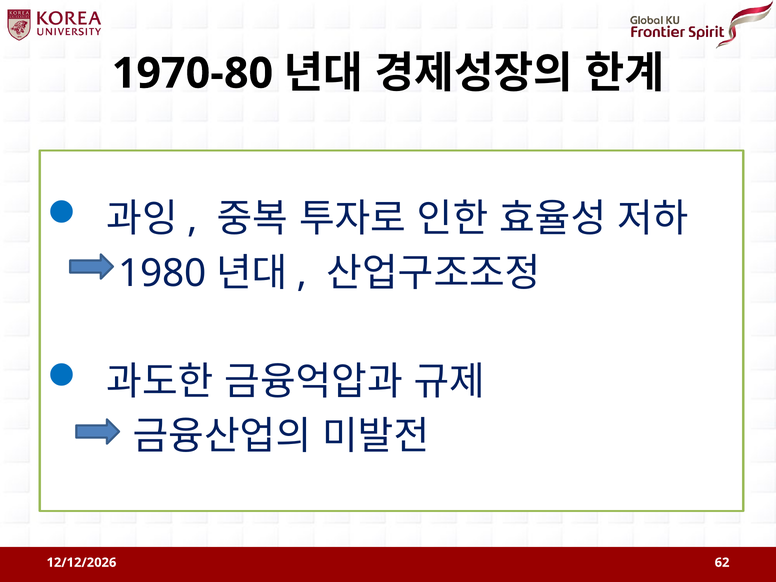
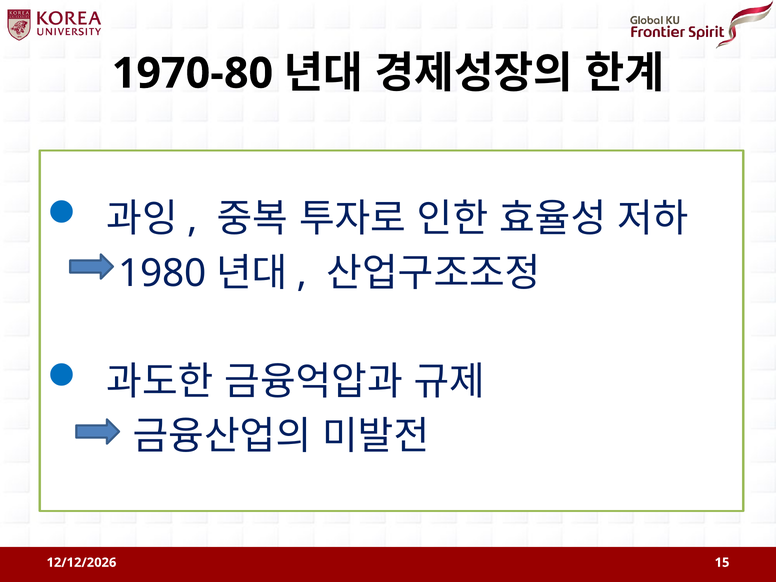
62: 62 -> 15
